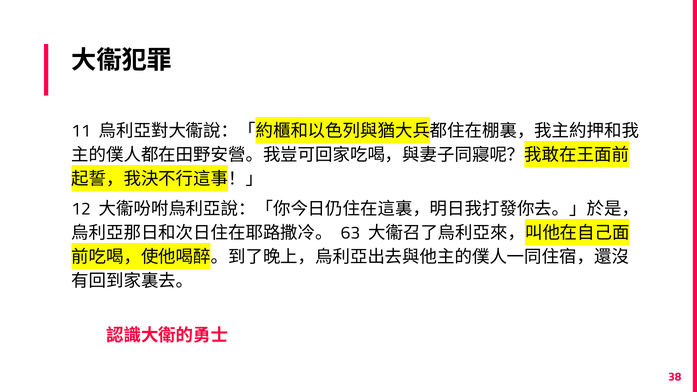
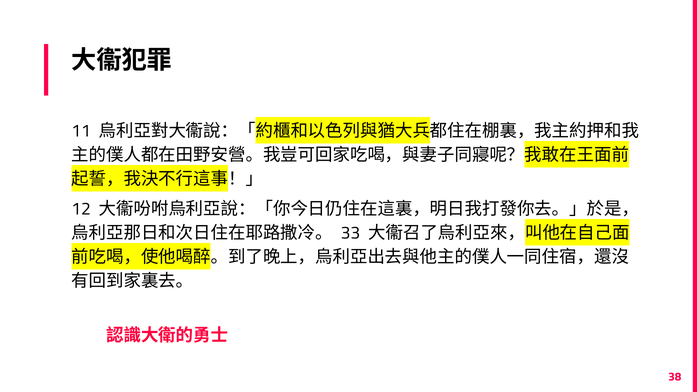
63: 63 -> 33
